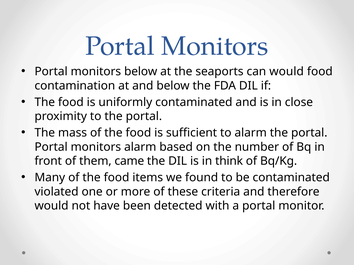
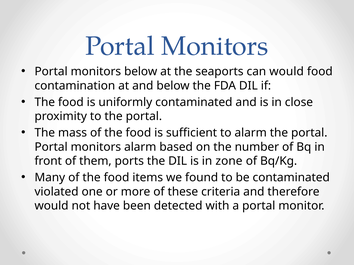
came: came -> ports
think: think -> zone
